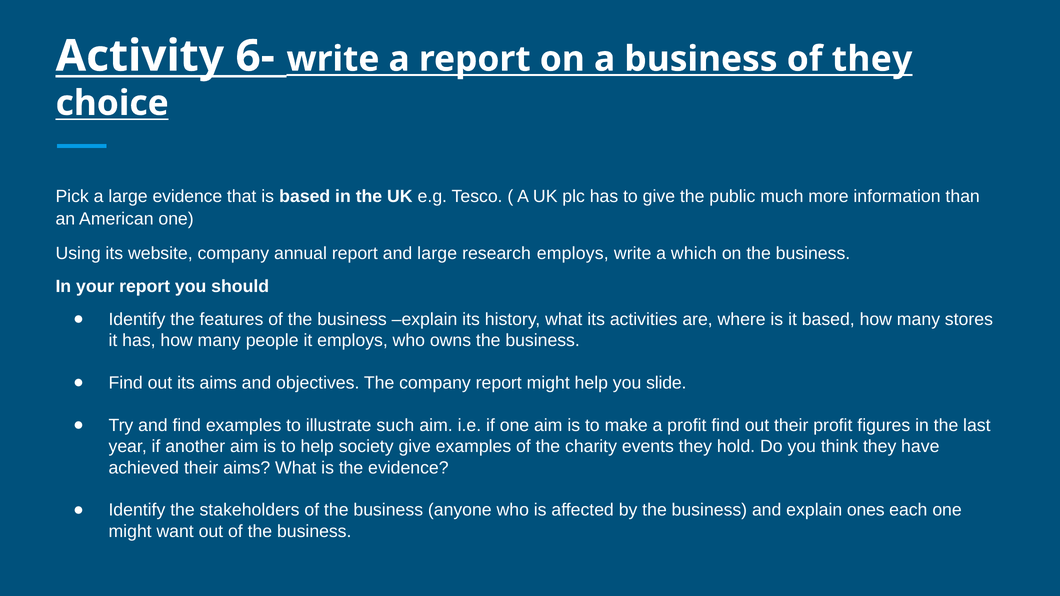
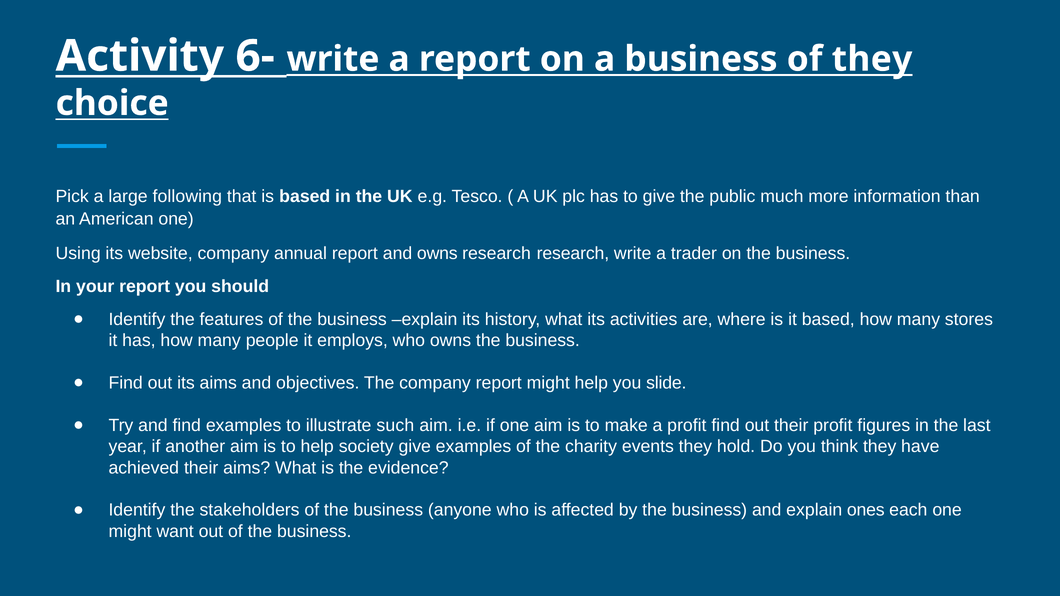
large evidence: evidence -> following
and large: large -> owns
research employs: employs -> research
which: which -> trader
